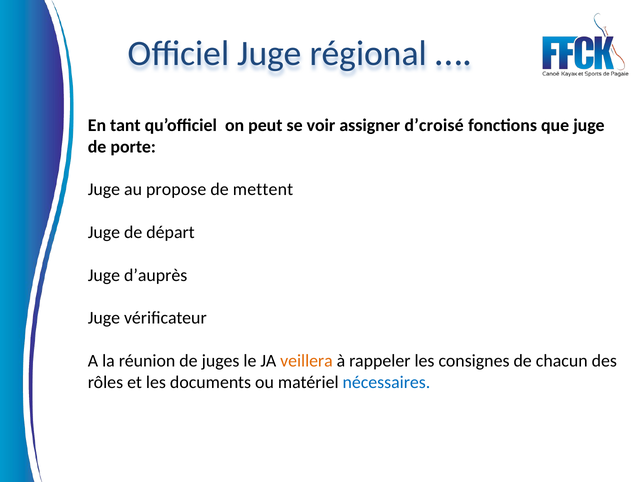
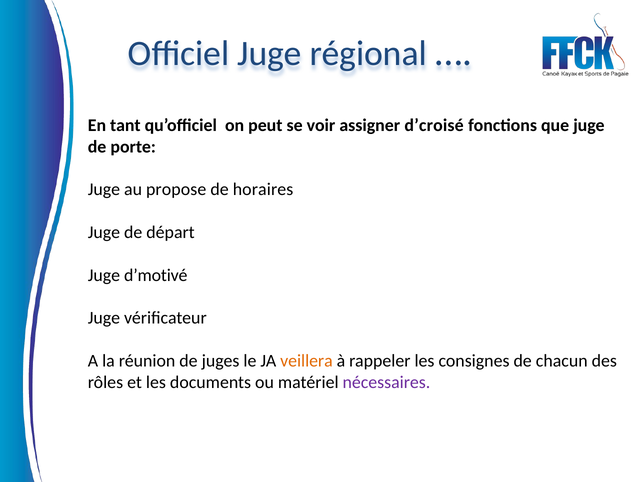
mettent: mettent -> horaires
d’auprès: d’auprès -> d’motivé
nécessaires colour: blue -> purple
